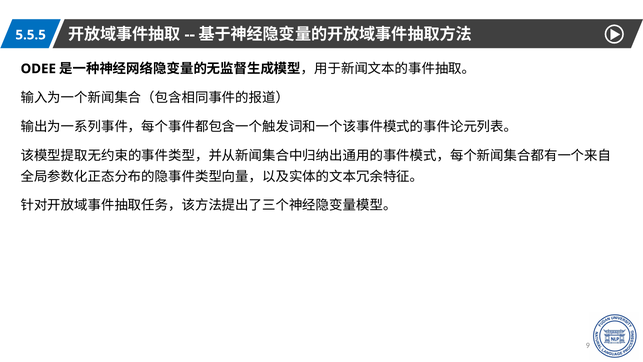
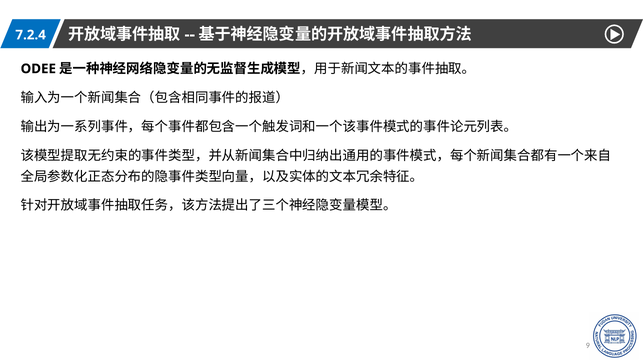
5.5.5: 5.5.5 -> 7.2.4
